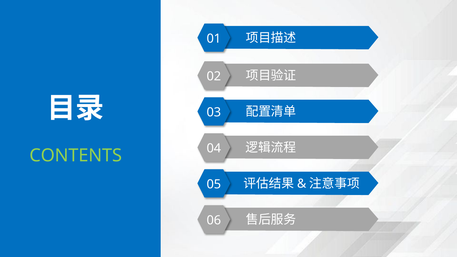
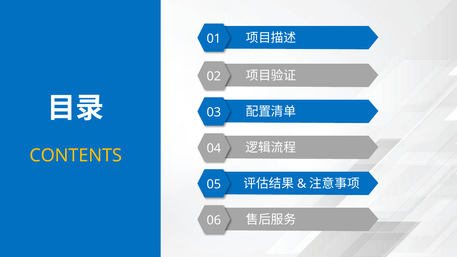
CONTENTS colour: light green -> yellow
